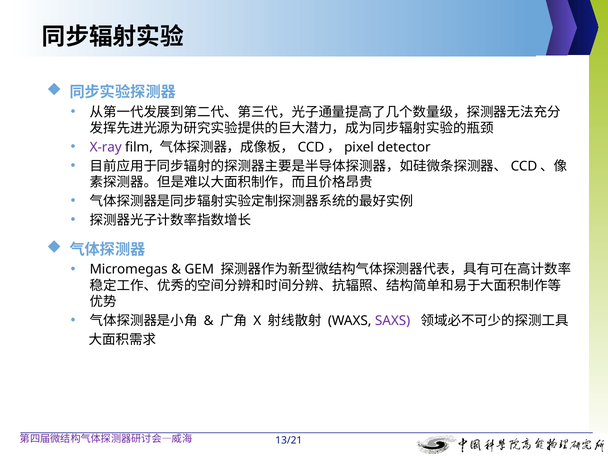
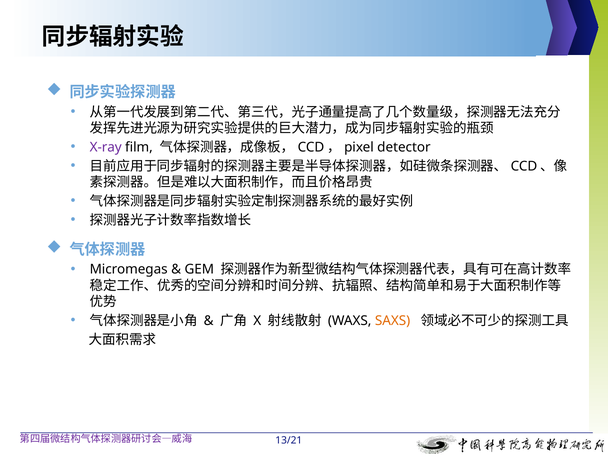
SAXS colour: purple -> orange
